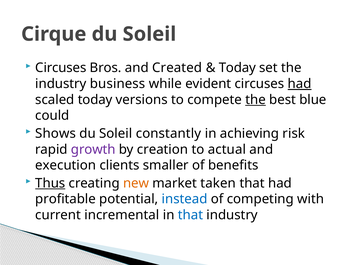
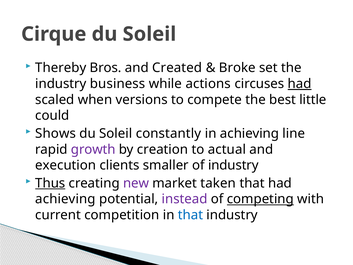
Circuses at (61, 68): Circuses -> Thereby
Today at (237, 68): Today -> Broke
evident: evident -> actions
scaled today: today -> when
the at (256, 100) underline: present -> none
blue: blue -> little
risk: risk -> line
of benefits: benefits -> industry
new colour: orange -> purple
profitable at (65, 199): profitable -> achieving
instead colour: blue -> purple
competing underline: none -> present
incremental: incremental -> competition
